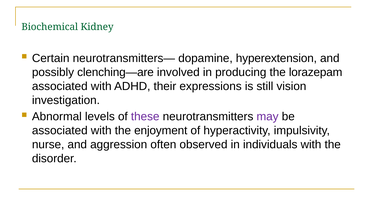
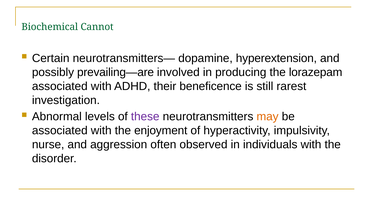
Kidney: Kidney -> Cannot
clenching—are: clenching—are -> prevailing—are
expressions: expressions -> beneficence
vision: vision -> rarest
may colour: purple -> orange
